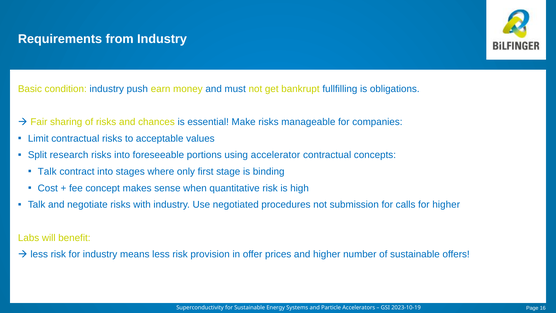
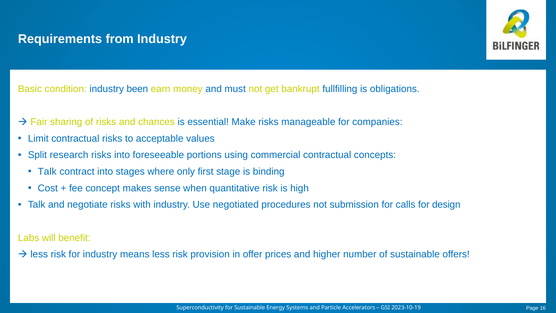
push: push -> been
accelerator: accelerator -> commercial
for higher: higher -> design
